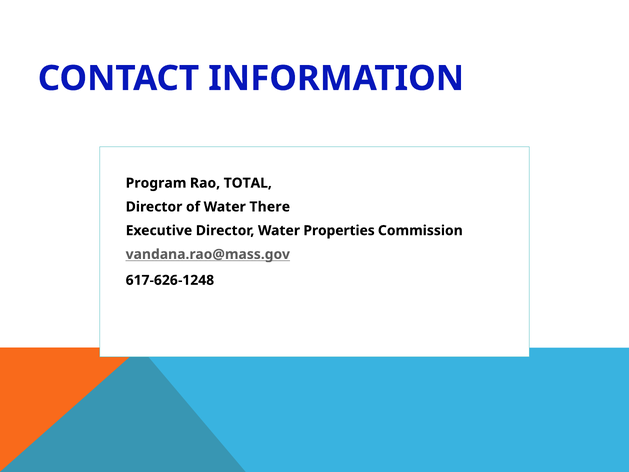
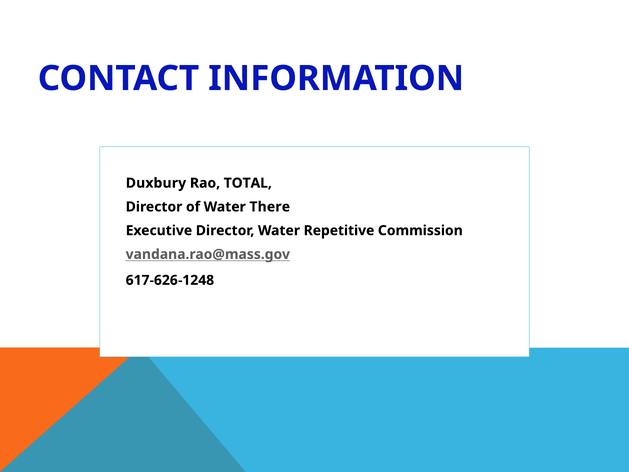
Program: Program -> Duxbury
Properties: Properties -> Repetitive
